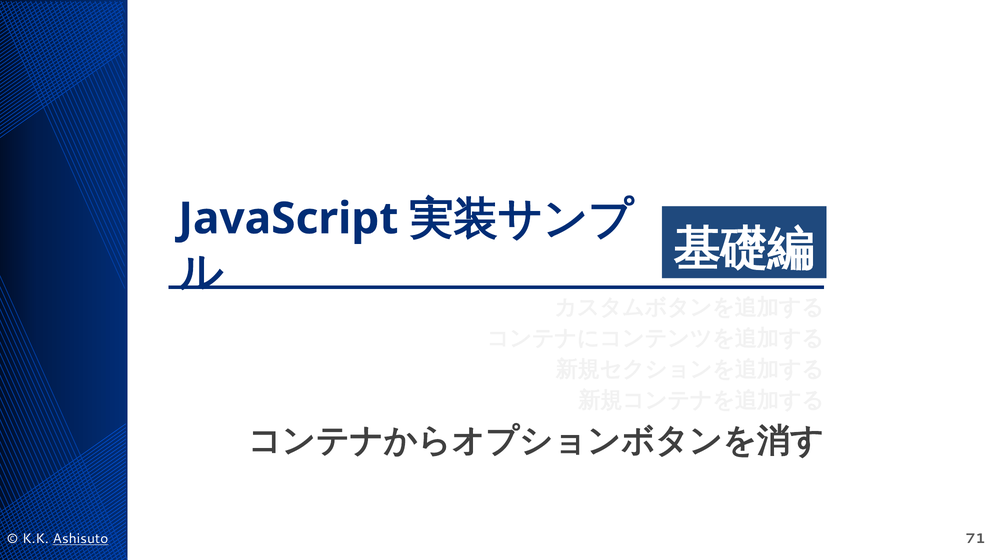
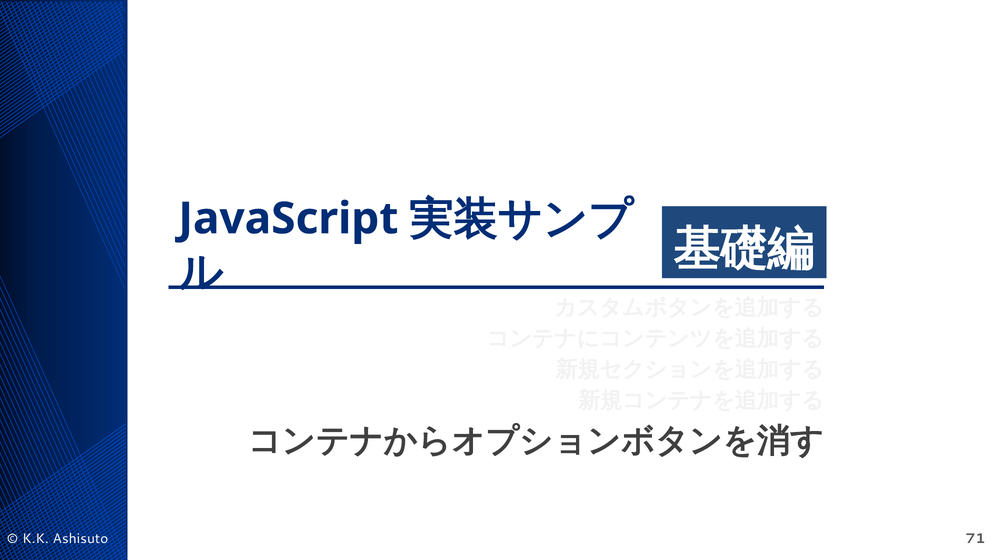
Ashisuto underline: present -> none
